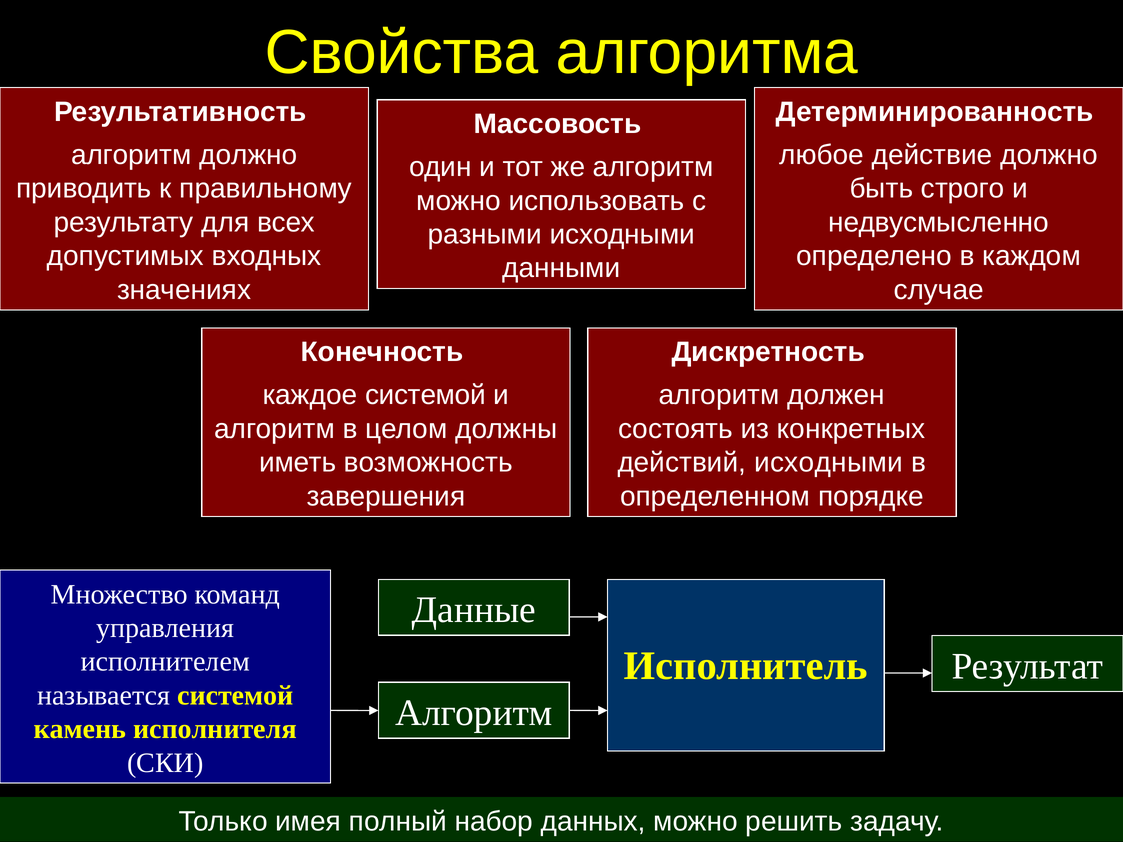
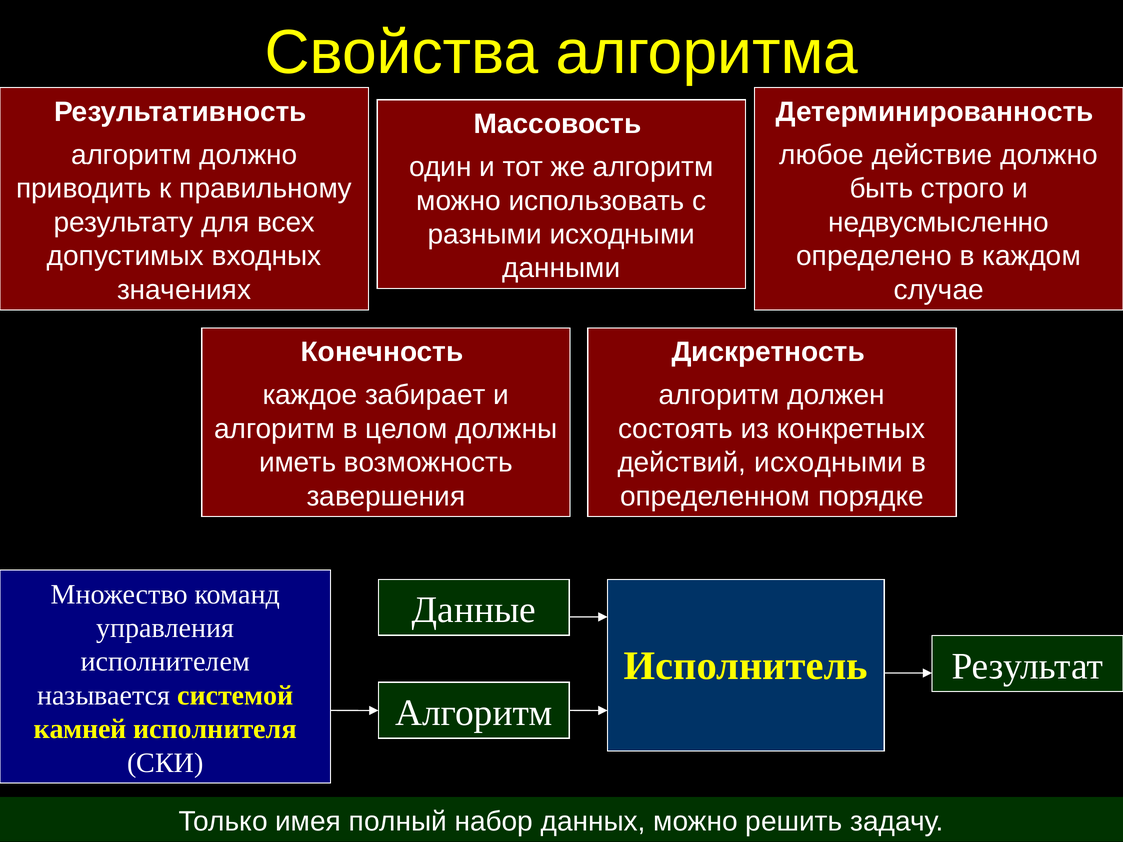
каждое системой: системой -> забирает
камень: камень -> камней
